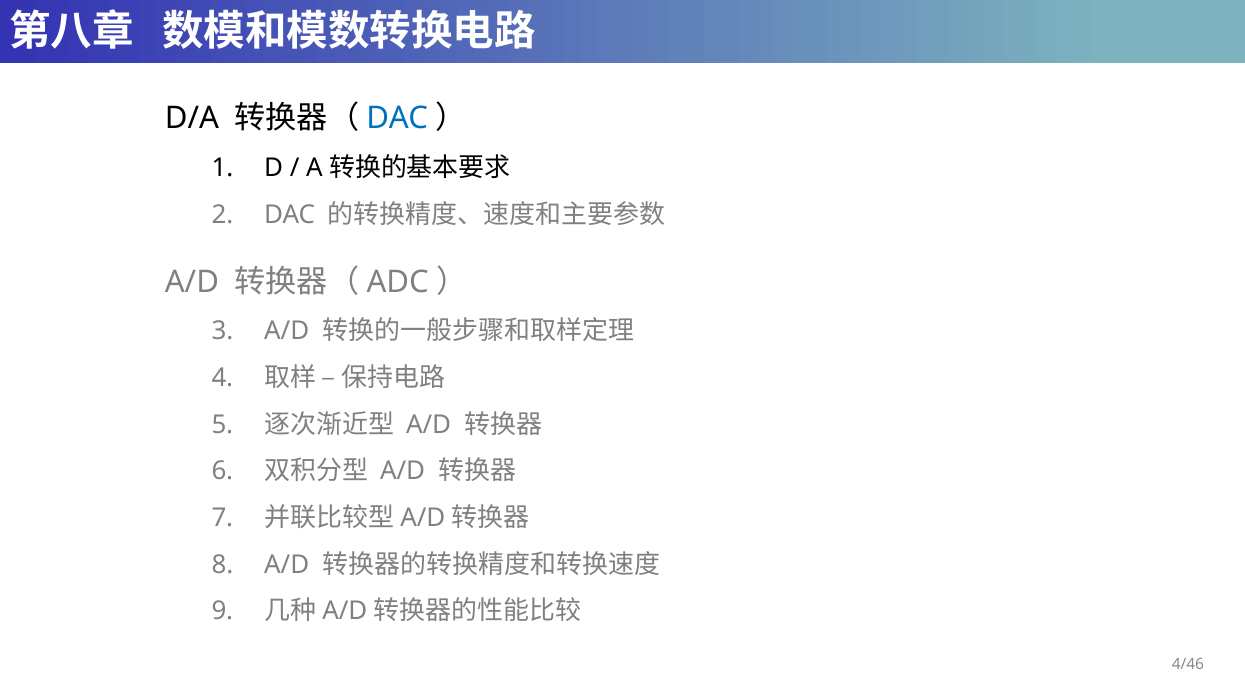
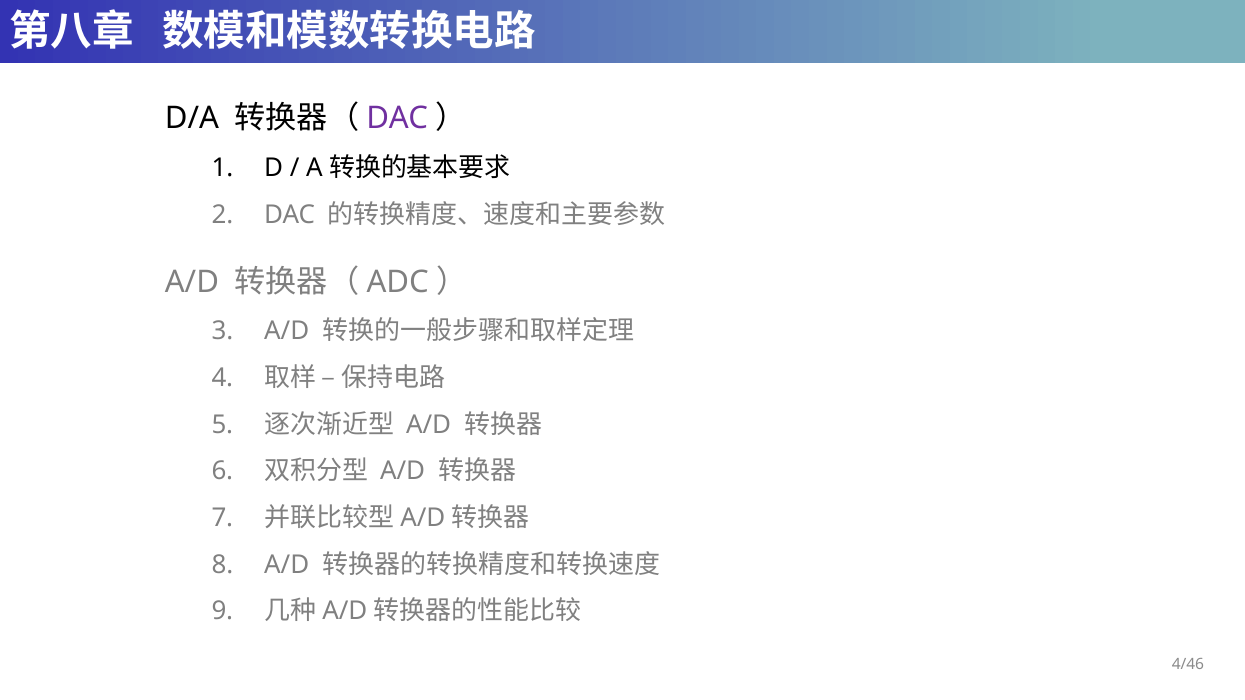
DAC at (397, 119) colour: blue -> purple
